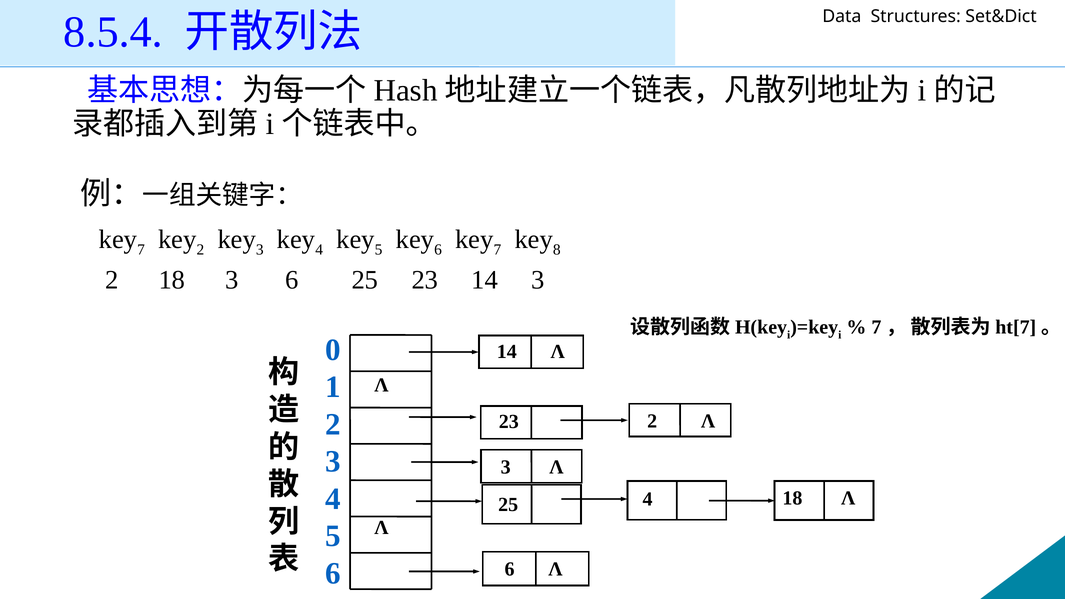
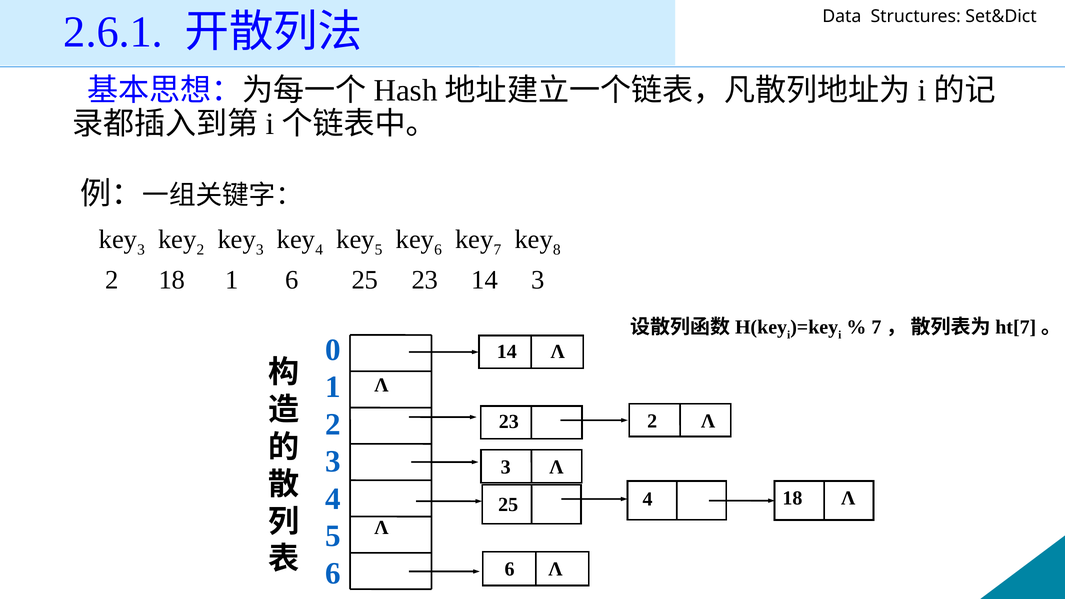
8.5.4: 8.5.4 -> 2.6.1
7 at (141, 250): 7 -> 3
18 3: 3 -> 1
